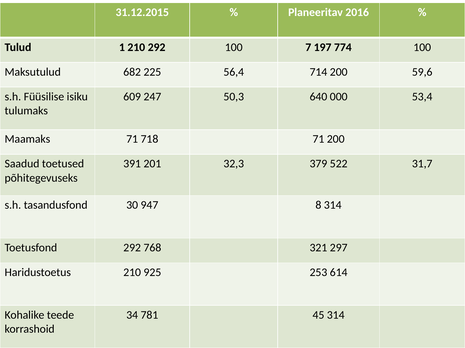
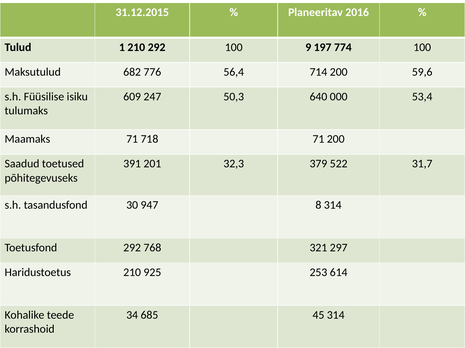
7: 7 -> 9
225: 225 -> 776
781: 781 -> 685
